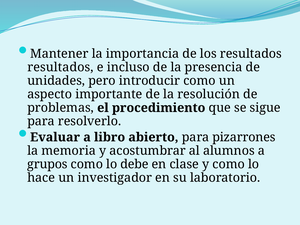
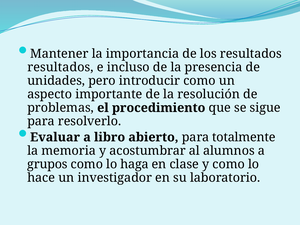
pizarrones: pizarrones -> totalmente
debe: debe -> haga
